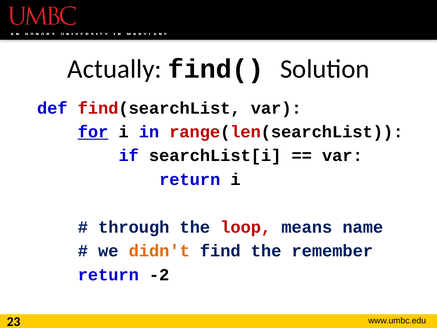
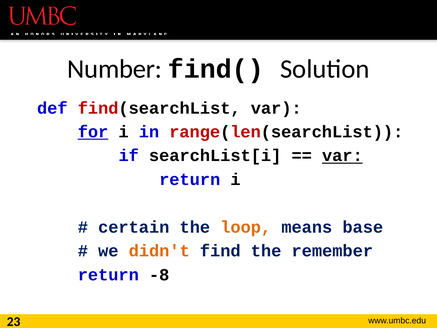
Actually: Actually -> Number
var at (342, 156) underline: none -> present
through: through -> certain
loop colour: red -> orange
name: name -> base
-2: -2 -> -8
